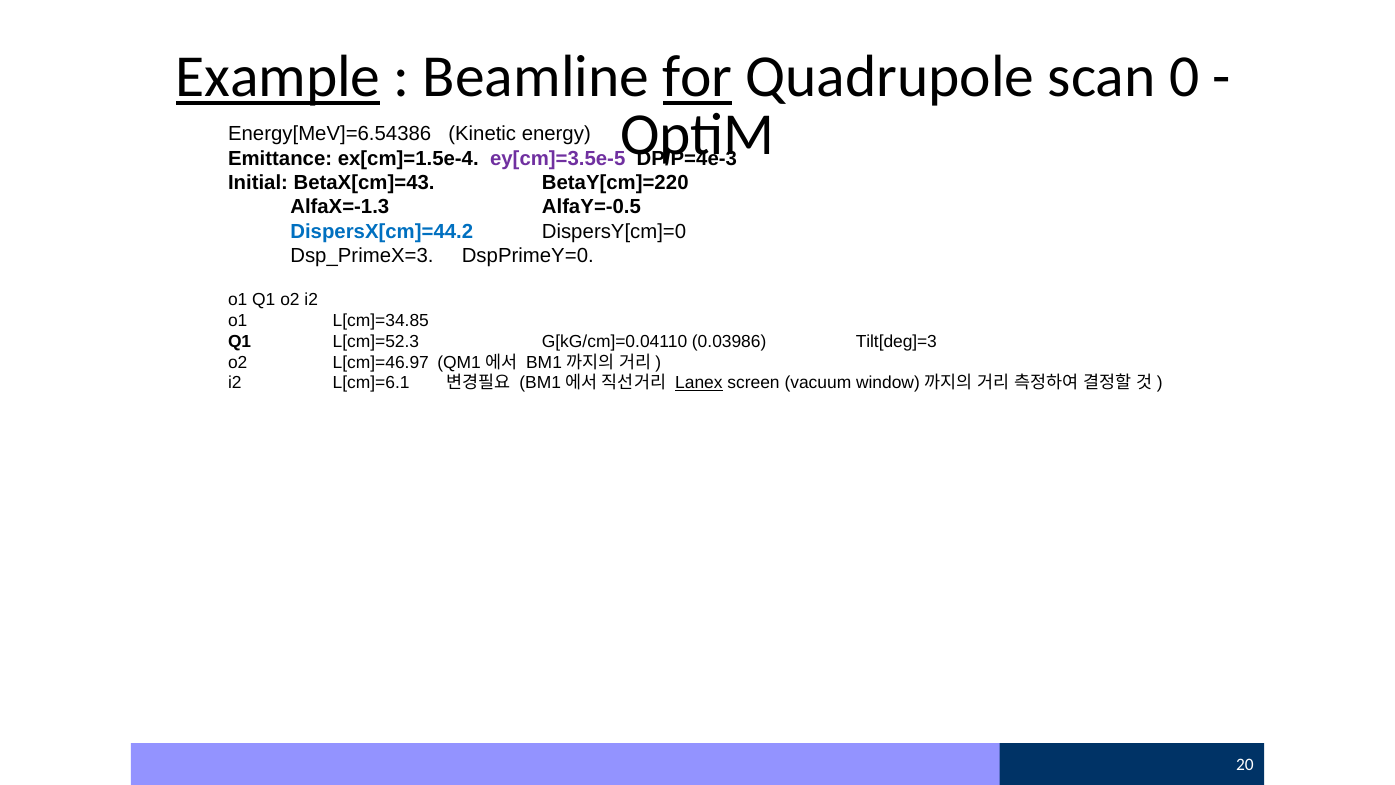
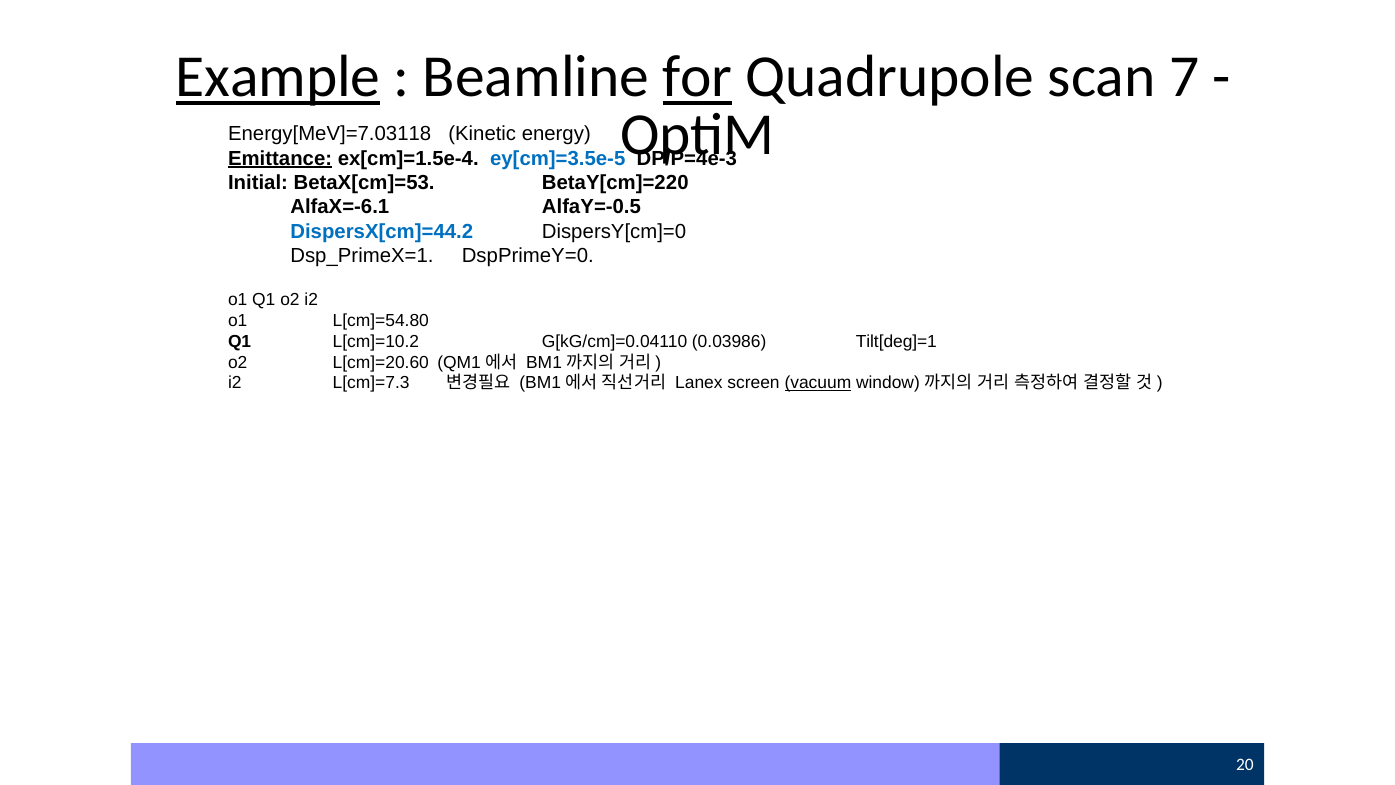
0: 0 -> 7
Energy[MeV]=6.54386: Energy[MeV]=6.54386 -> Energy[MeV]=7.03118
Emittance underline: none -> present
ey[cm]=3.5e-5 colour: purple -> blue
BetaX[cm]=43: BetaX[cm]=43 -> BetaX[cm]=53
AlfaX=-1.3: AlfaX=-1.3 -> AlfaX=-6.1
Dsp_PrimeX=3: Dsp_PrimeX=3 -> Dsp_PrimeX=1
L[cm]=34.85: L[cm]=34.85 -> L[cm]=54.80
L[cm]=52.3: L[cm]=52.3 -> L[cm]=10.2
Tilt[deg]=3: Tilt[deg]=3 -> Tilt[deg]=1
L[cm]=46.97: L[cm]=46.97 -> L[cm]=20.60
L[cm]=6.1: L[cm]=6.1 -> L[cm]=7.3
Lanex underline: present -> none
vacuum underline: none -> present
